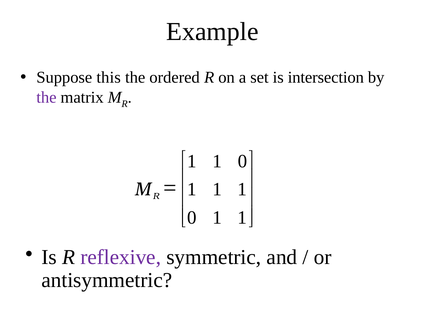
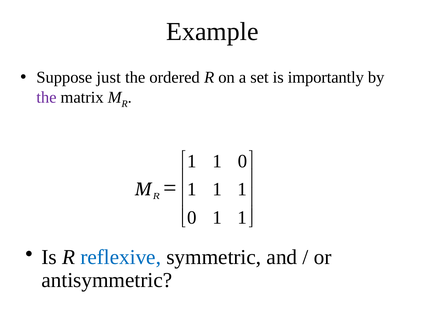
this: this -> just
intersection: intersection -> importantly
reflexive colour: purple -> blue
